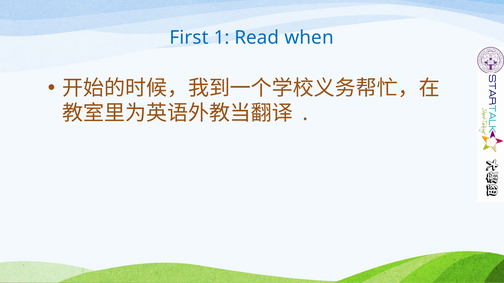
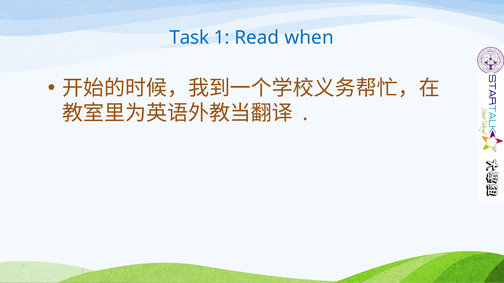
First: First -> Task
